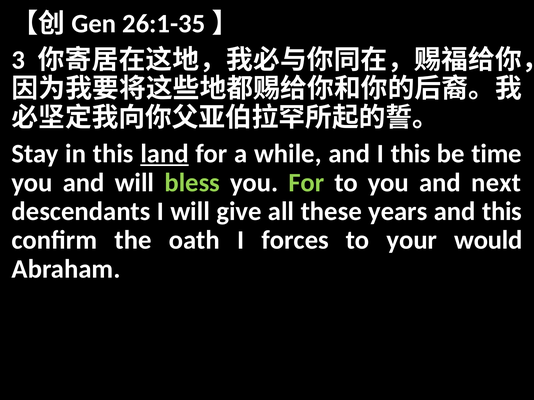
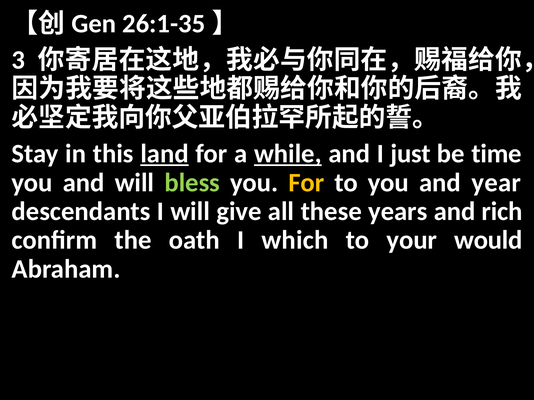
while underline: none -> present
I this: this -> just
For at (306, 183) colour: light green -> yellow
next: next -> year
and this: this -> rich
forces: forces -> which
